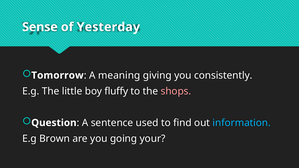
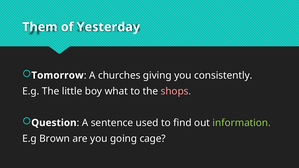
Sense: Sense -> Them
meaning: meaning -> churches
fluffy: fluffy -> what
information colour: light blue -> light green
your: your -> cage
